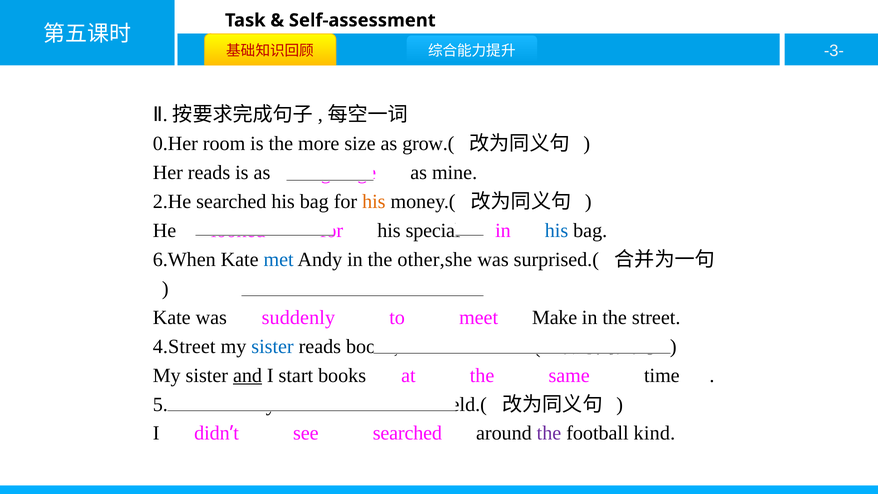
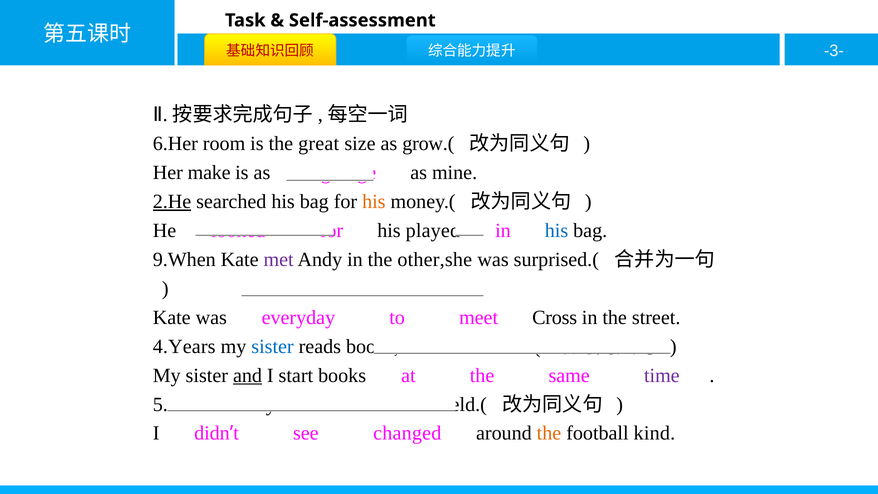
0.Her: 0.Her -> 6.Her
more: more -> great
Her reads: reads -> make
2.He underline: none -> present
special: special -> played
6.When: 6.When -> 9.When
met colour: blue -> purple
suddenly: suddenly -> everyday
Make: Make -> Cross
4.Street: 4.Street -> 4.Years
time colour: black -> purple
see searched: searched -> changed
the at (549, 433) colour: purple -> orange
